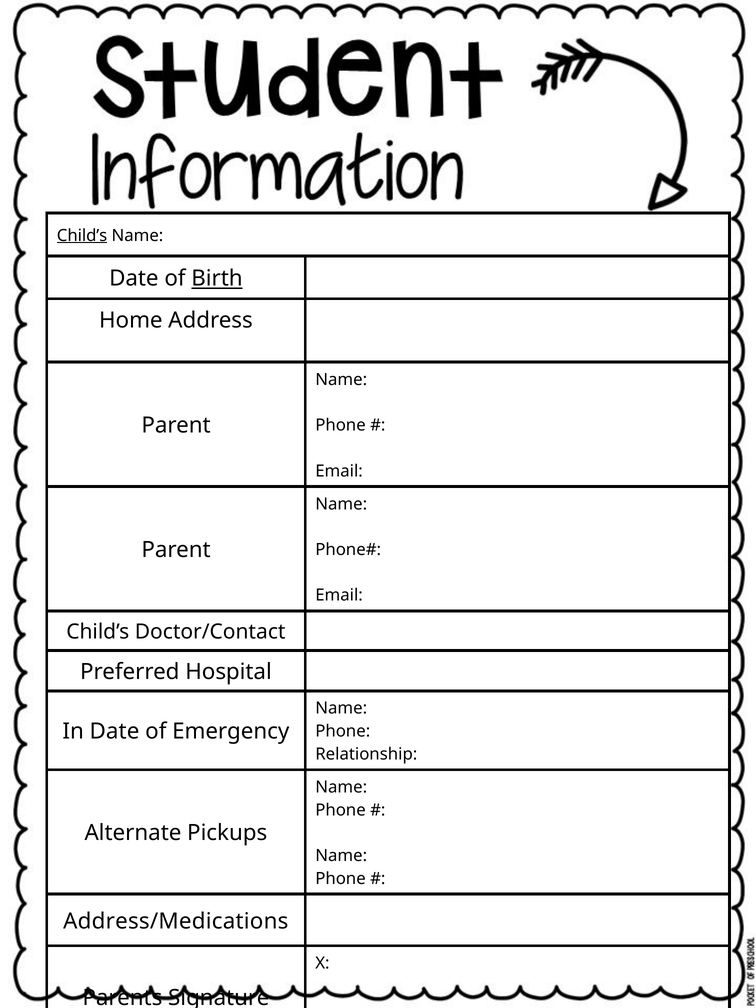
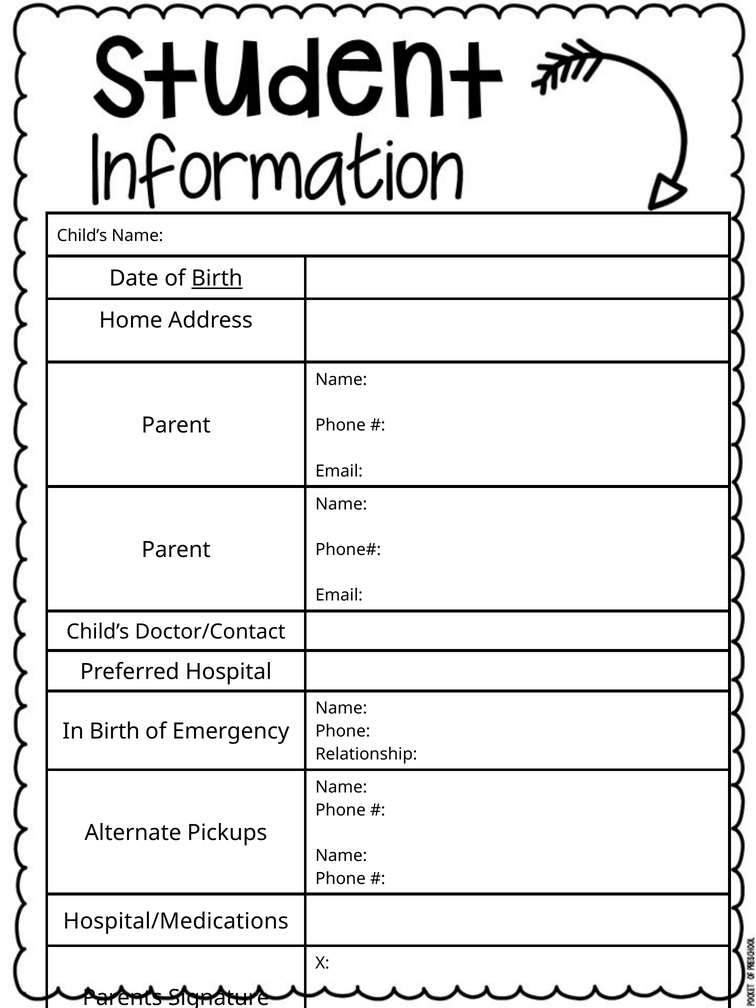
Child’s at (82, 235) underline: present -> none
In Date: Date -> Birth
Address/Medications: Address/Medications -> Hospital/Medications
